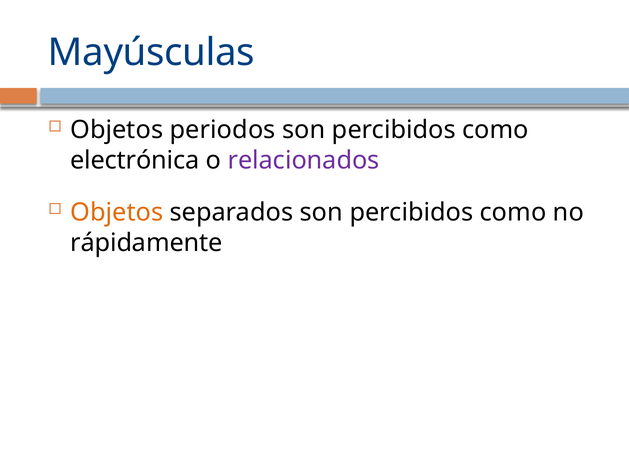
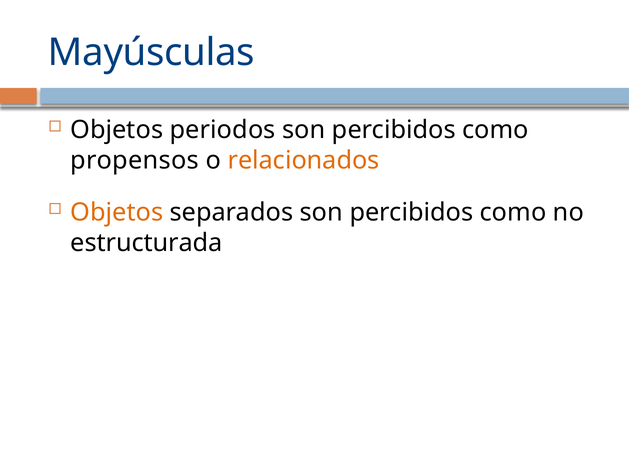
electrónica: electrónica -> propensos
relacionados colour: purple -> orange
rápidamente: rápidamente -> estructurada
